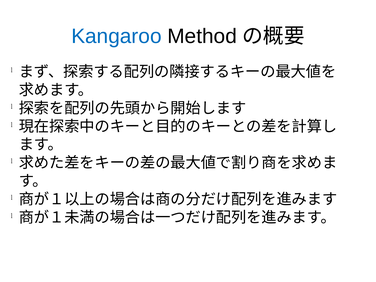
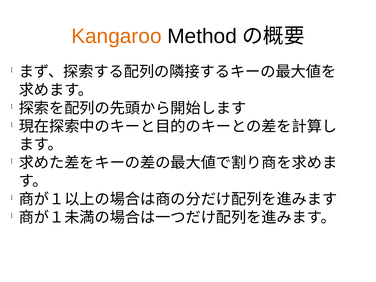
Kangaroo colour: blue -> orange
